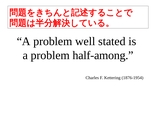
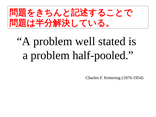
half-among: half-among -> half-pooled
